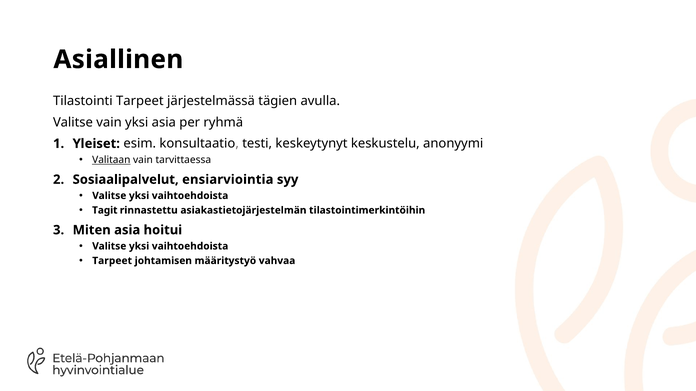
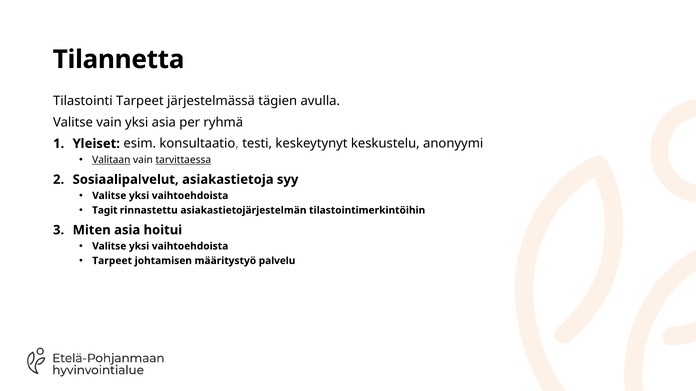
Asiallinen: Asiallinen -> Tilannetta
tarvittaessa underline: none -> present
ensiarviointia: ensiarviointia -> asiakastietoja
vahvaa: vahvaa -> palvelu
